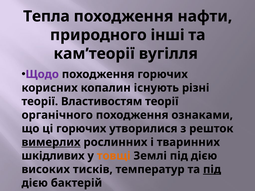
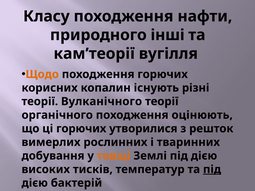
Тепла: Тепла -> Класу
Щодо colour: purple -> orange
Властивостям: Властивостям -> Вулканічного
ознаками: ознаками -> оцінюють
вимерлих underline: present -> none
шкідливих: шкідливих -> добування
